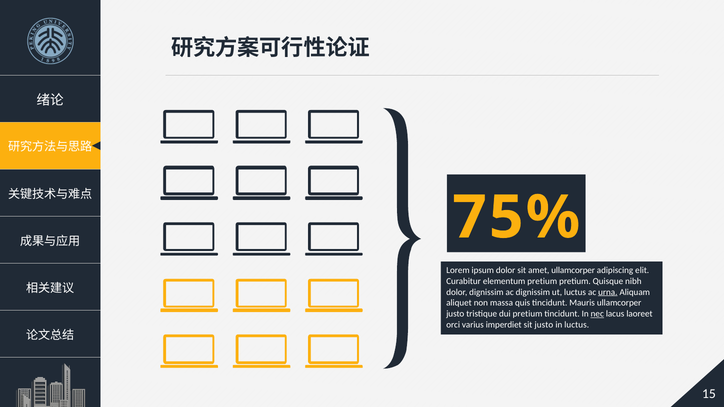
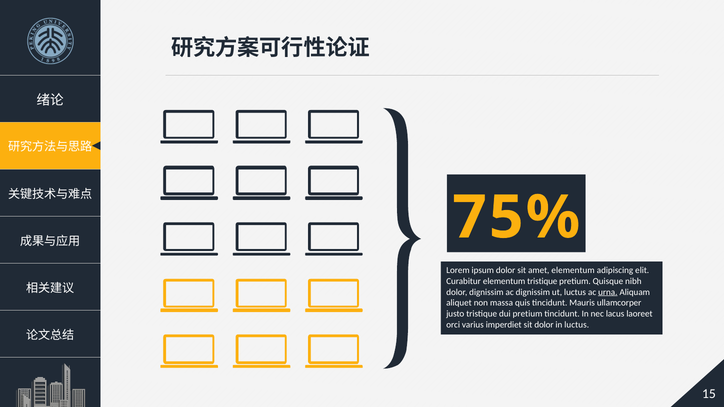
amet ullamcorper: ullamcorper -> elementum
elementum pretium: pretium -> tristique
nec underline: present -> none
sit justo: justo -> dolor
